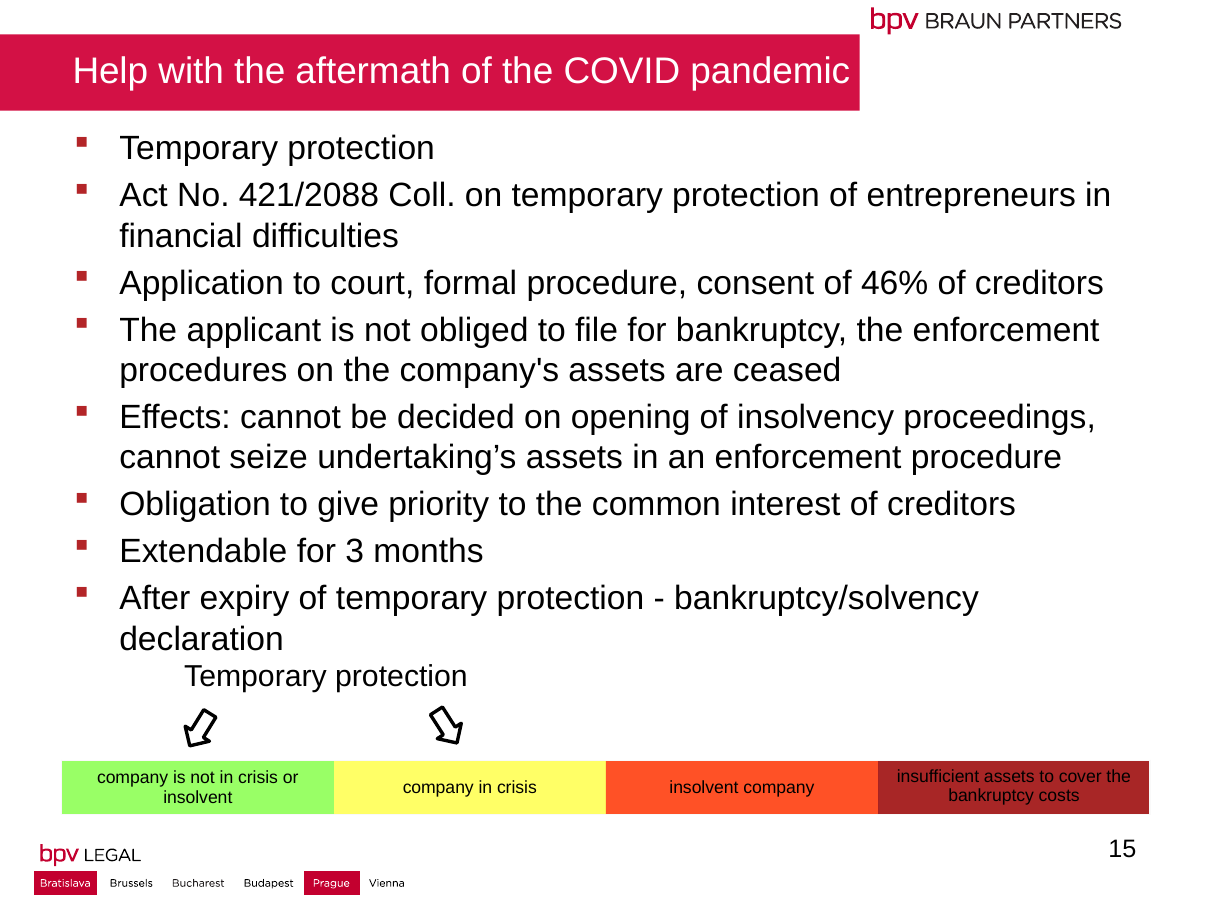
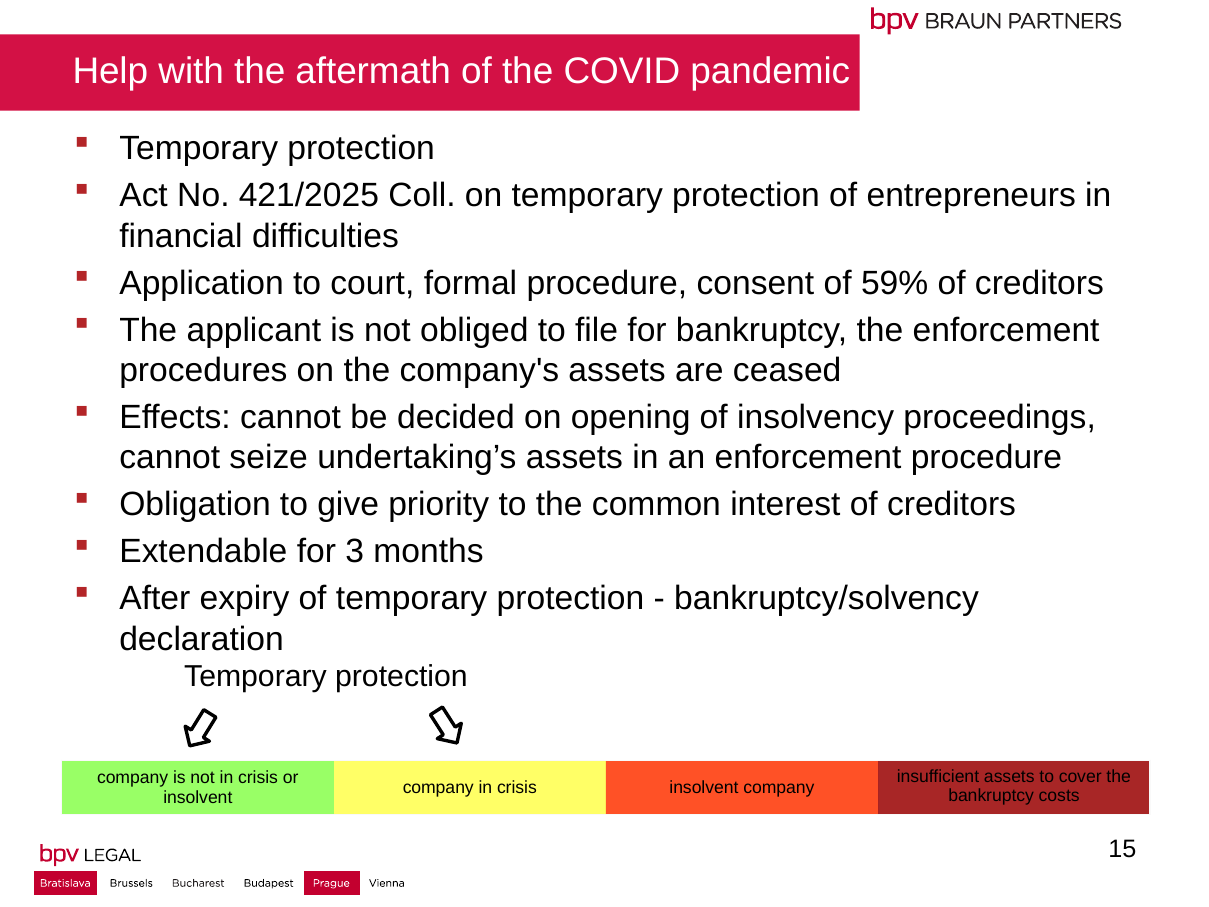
421/2088: 421/2088 -> 421/2025
46%: 46% -> 59%
